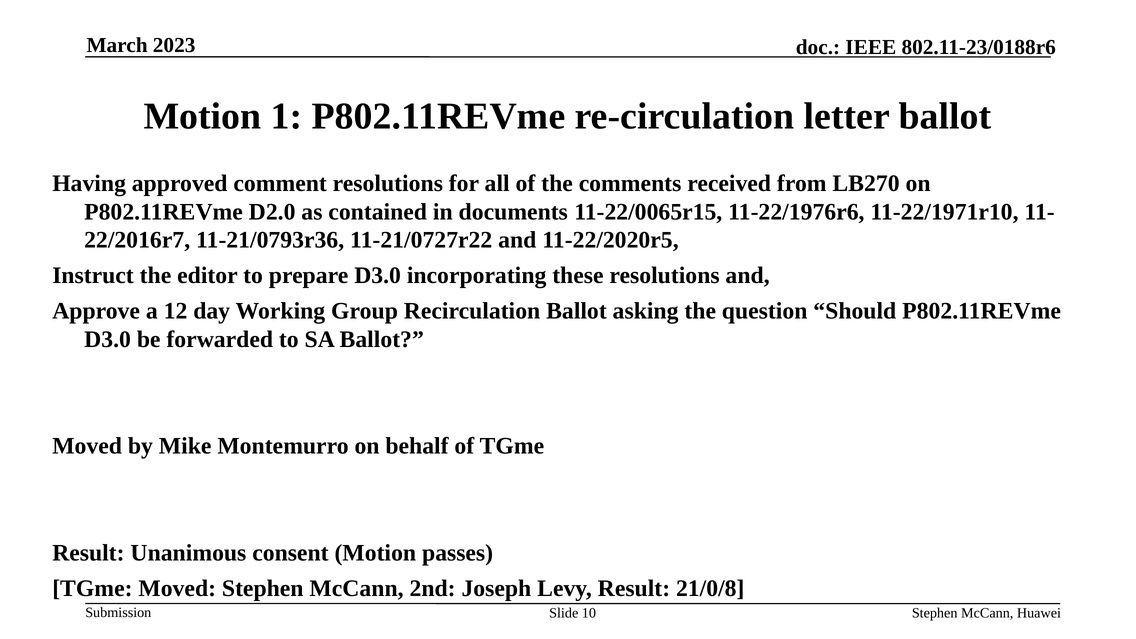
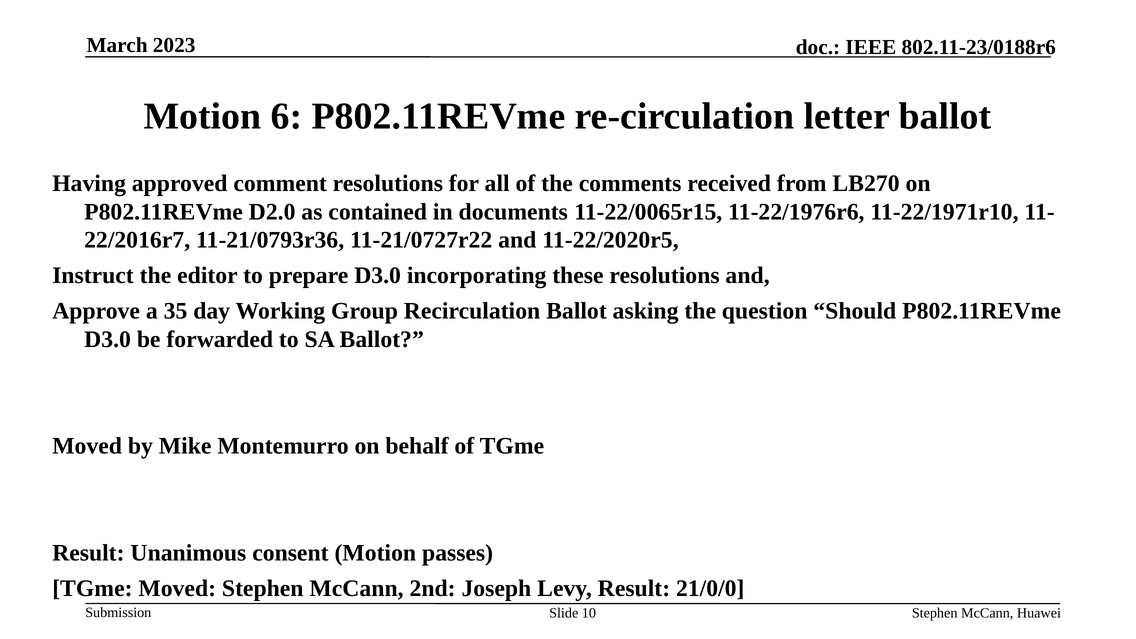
1: 1 -> 6
12: 12 -> 35
21/0/8: 21/0/8 -> 21/0/0
